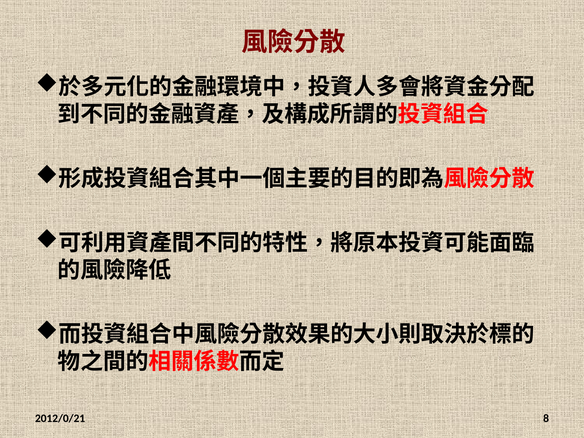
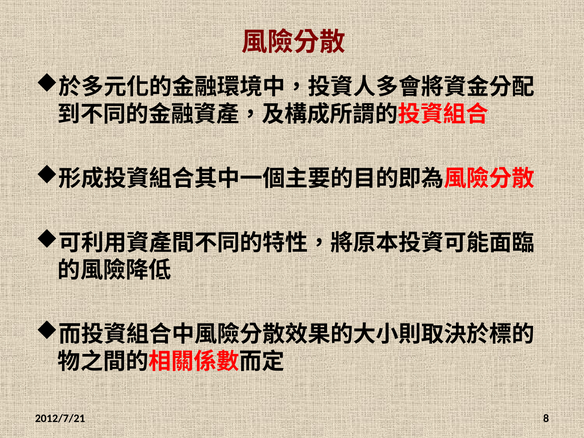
2012/0/21: 2012/0/21 -> 2012/7/21
